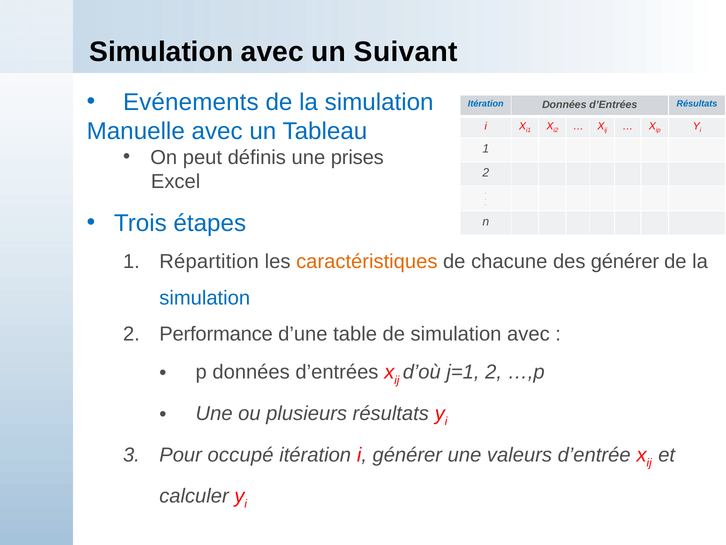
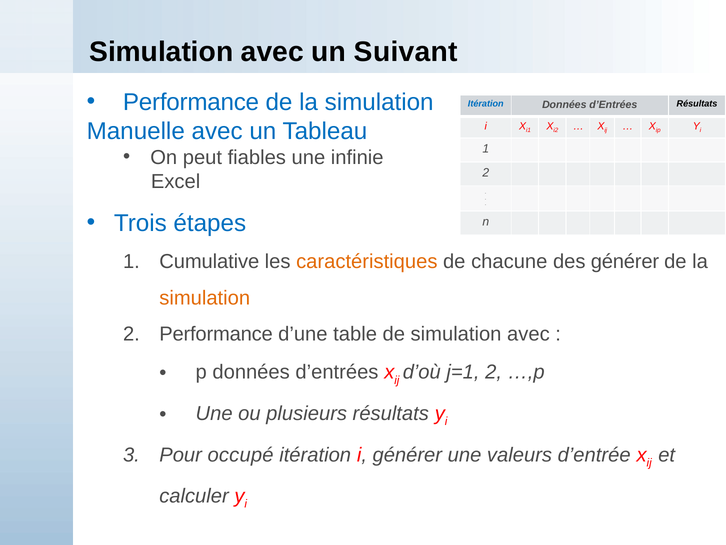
Evénements at (191, 102): Evénements -> Performance
Résultats at (697, 104) colour: blue -> black
définis: définis -> fiables
prises: prises -> infinie
Répartition: Répartition -> Cumulative
simulation at (205, 298) colour: blue -> orange
